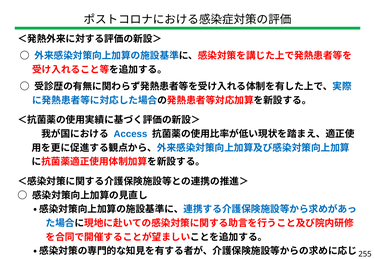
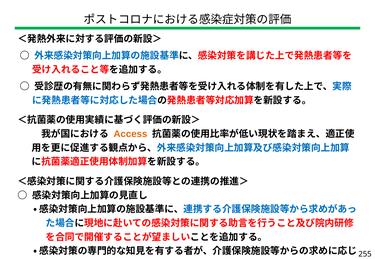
Access colour: blue -> orange
